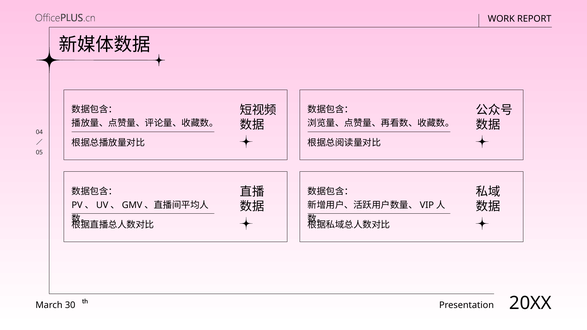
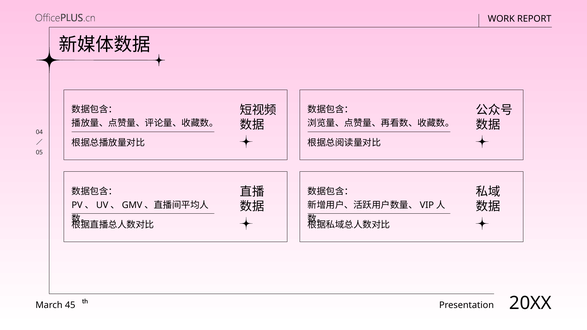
30: 30 -> 45
